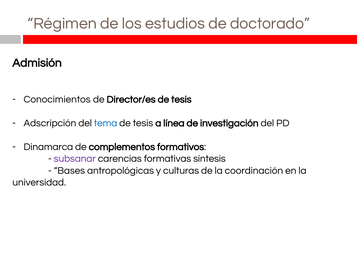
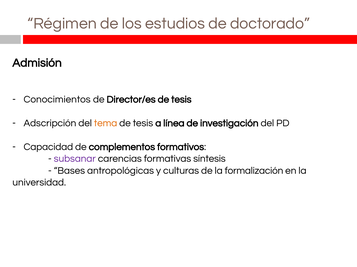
tema colour: blue -> orange
Dinamarca: Dinamarca -> Capacidad
coordinación: coordinación -> formalización
